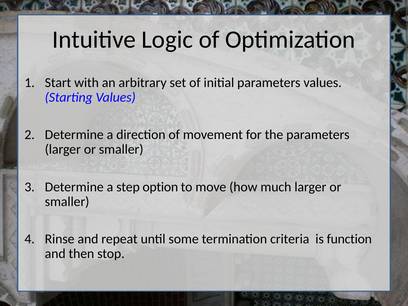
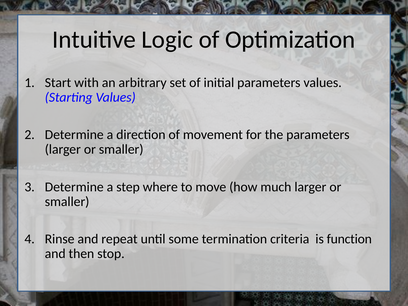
option: option -> where
